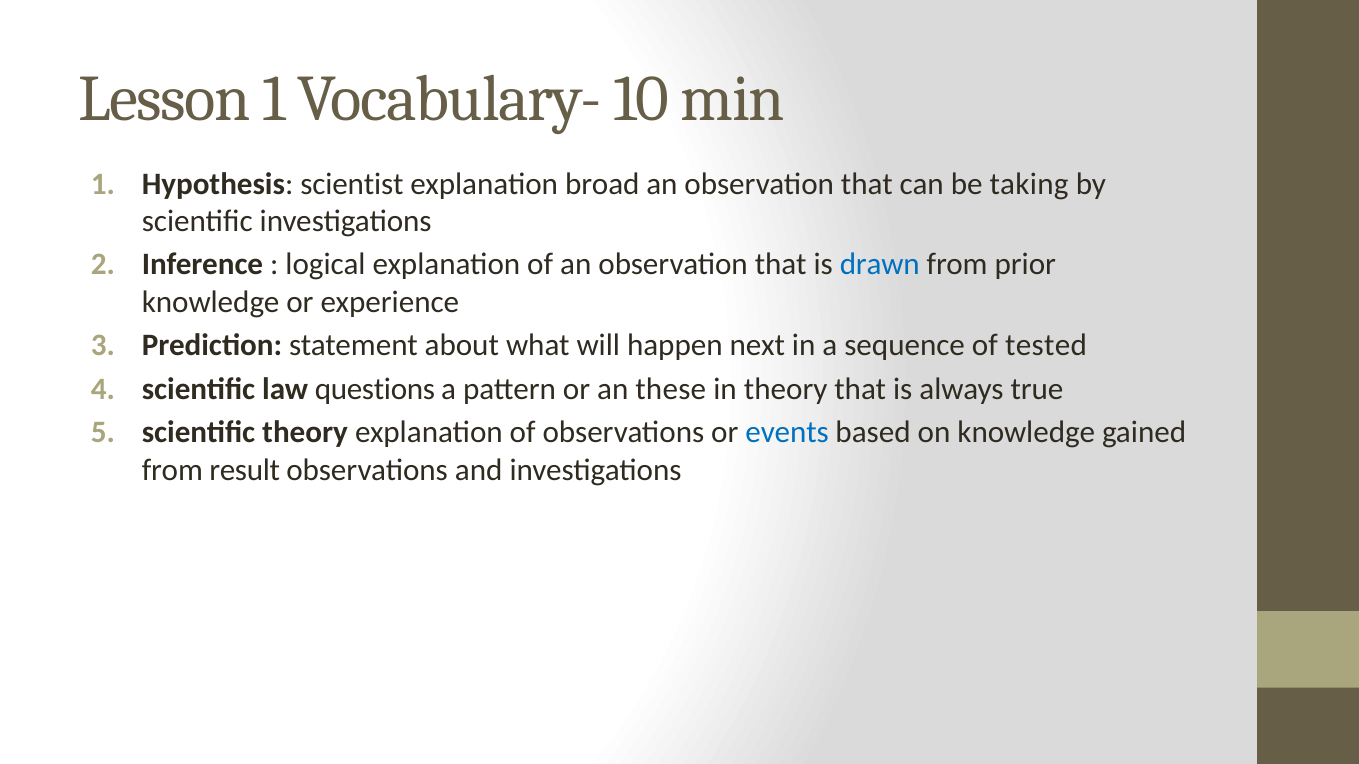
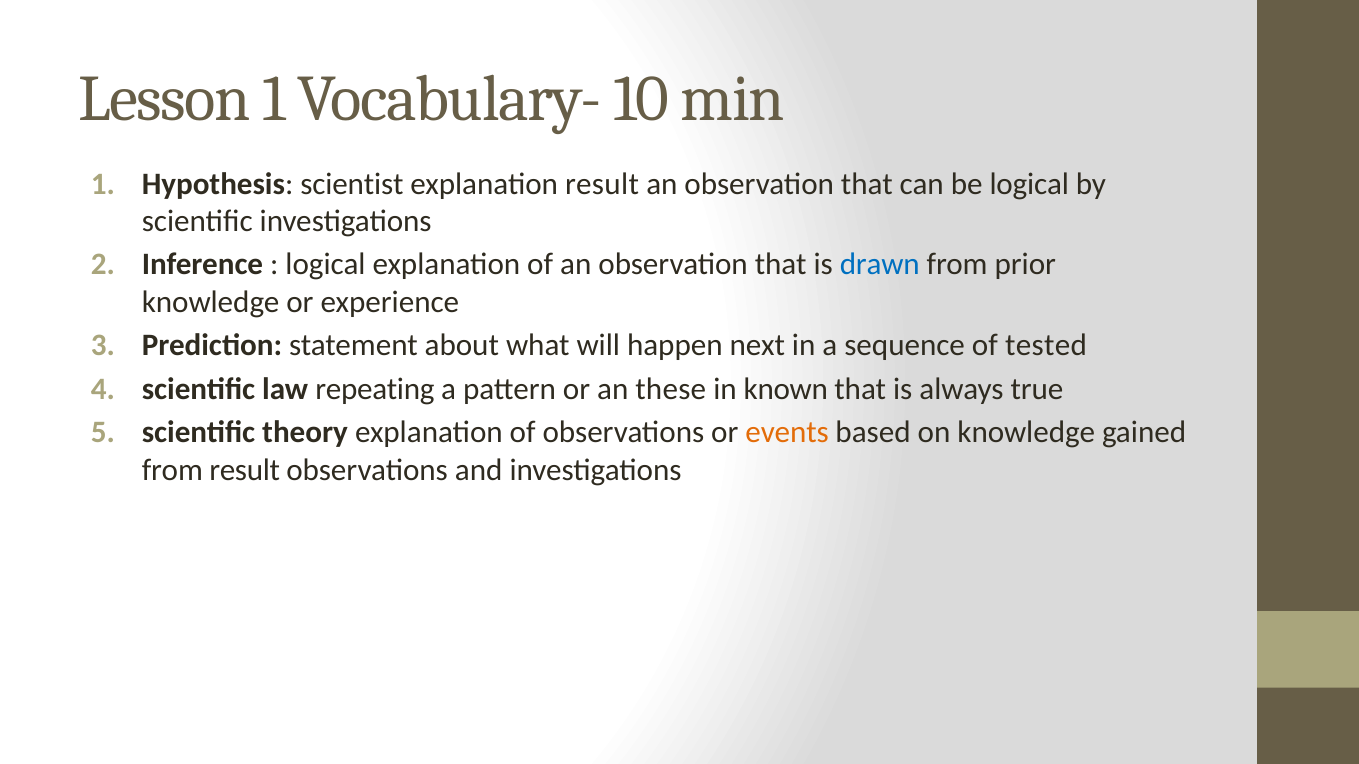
explanation broad: broad -> result
be taking: taking -> logical
questions: questions -> repeating
in theory: theory -> known
events colour: blue -> orange
